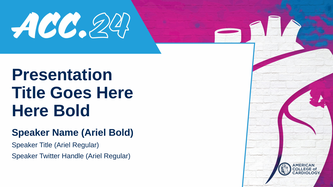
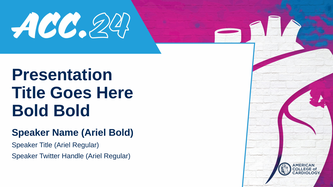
Here at (30, 111): Here -> Bold
